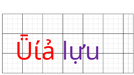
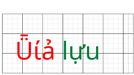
lựu colour: purple -> green
